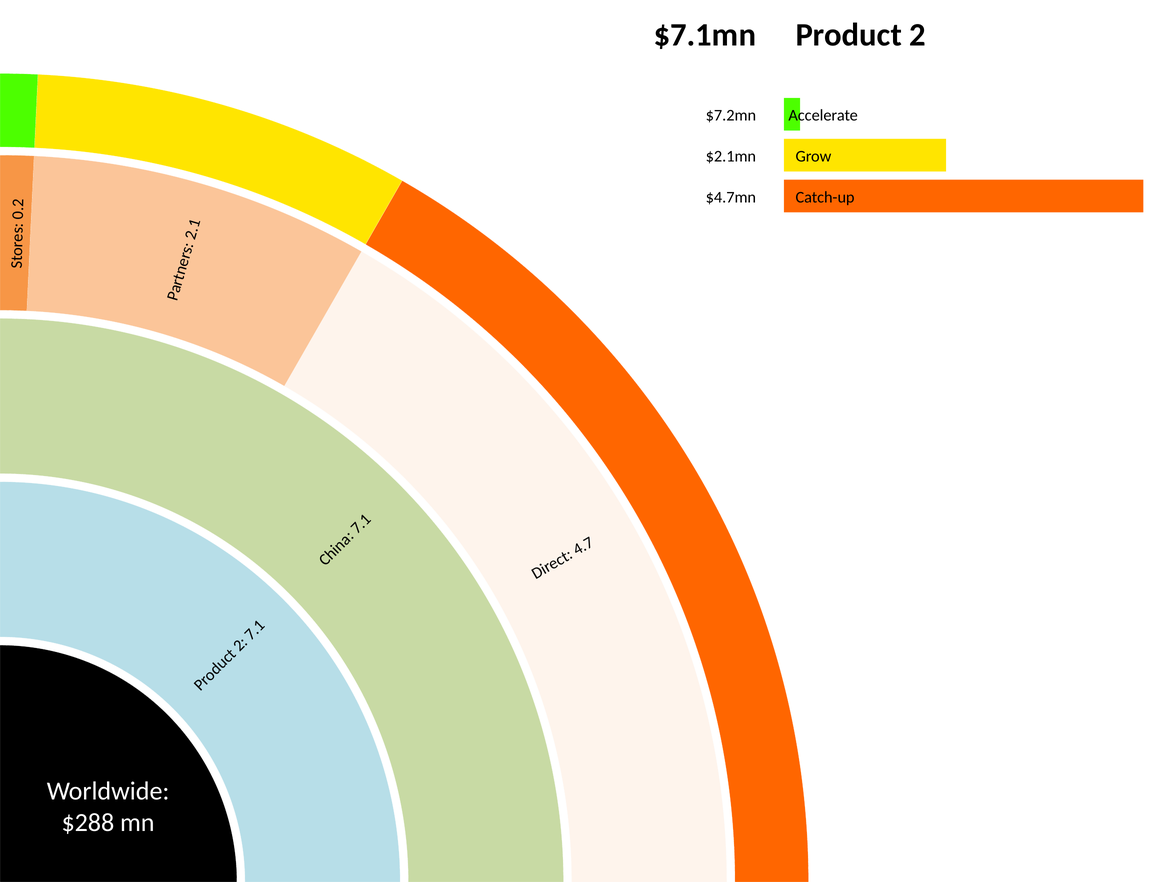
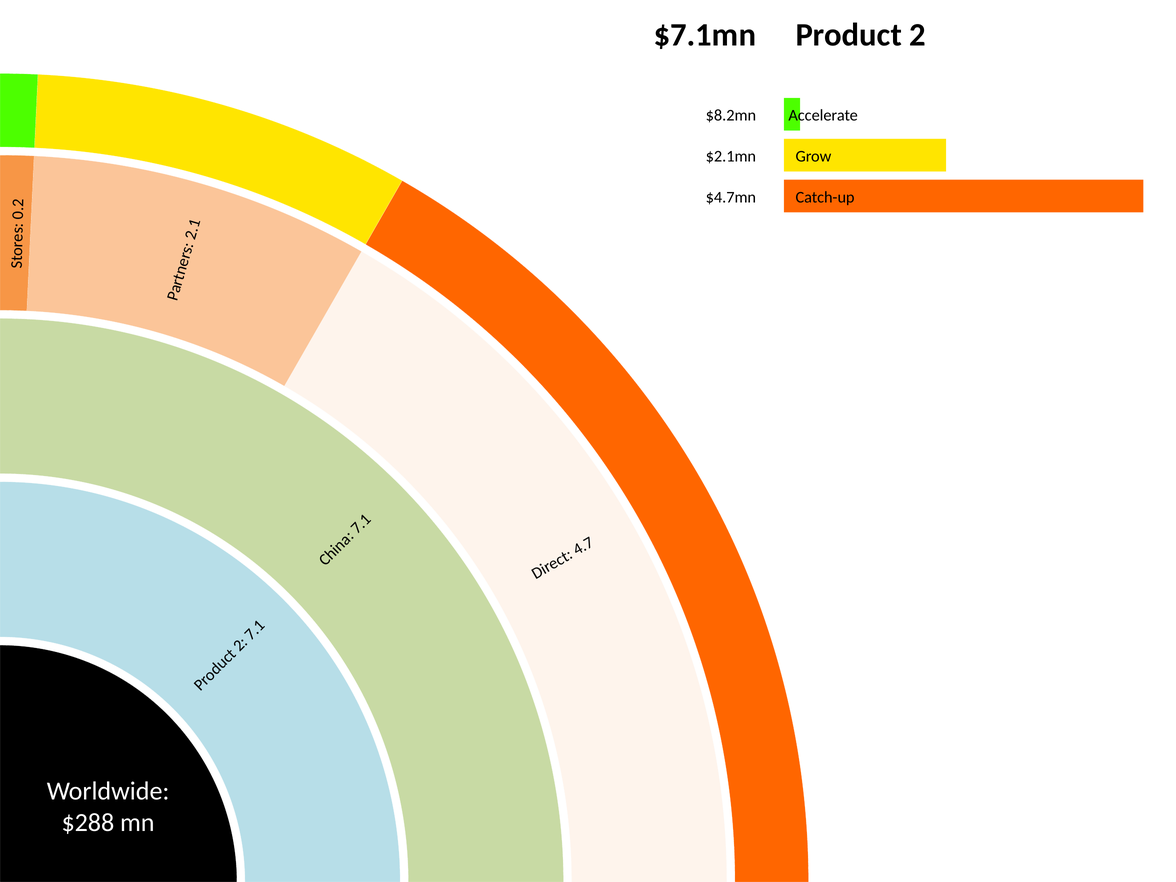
$7.2mn: $7.2mn -> $8.2mn
